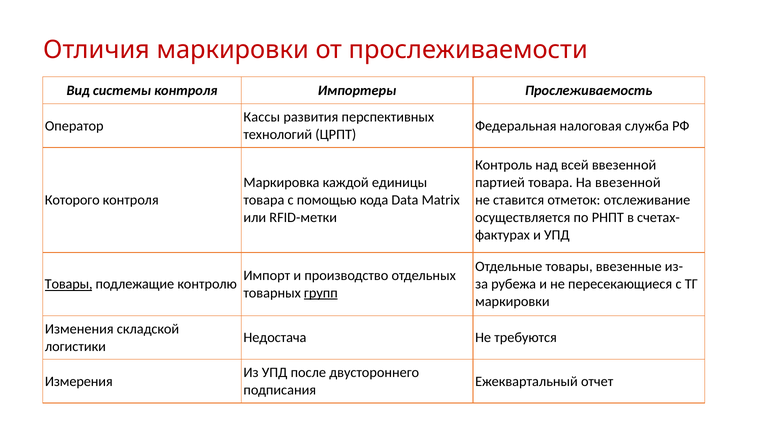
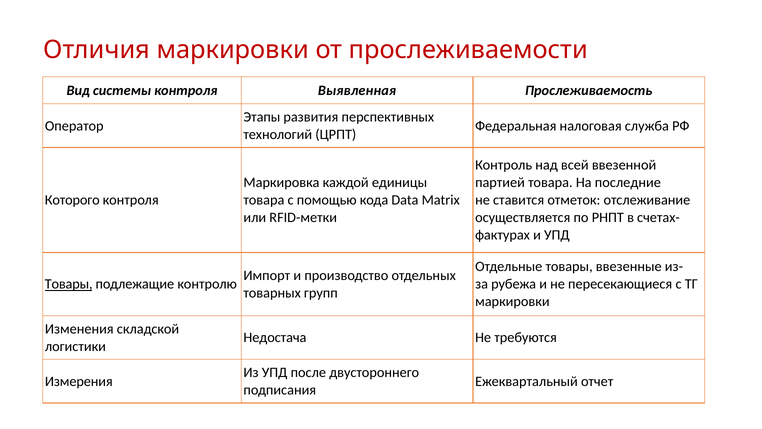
Импортеры: Импортеры -> Выявленная
Кассы: Кассы -> Этапы
На ввезенной: ввезенной -> последние
групп underline: present -> none
